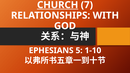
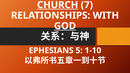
GOD underline: none -> present
